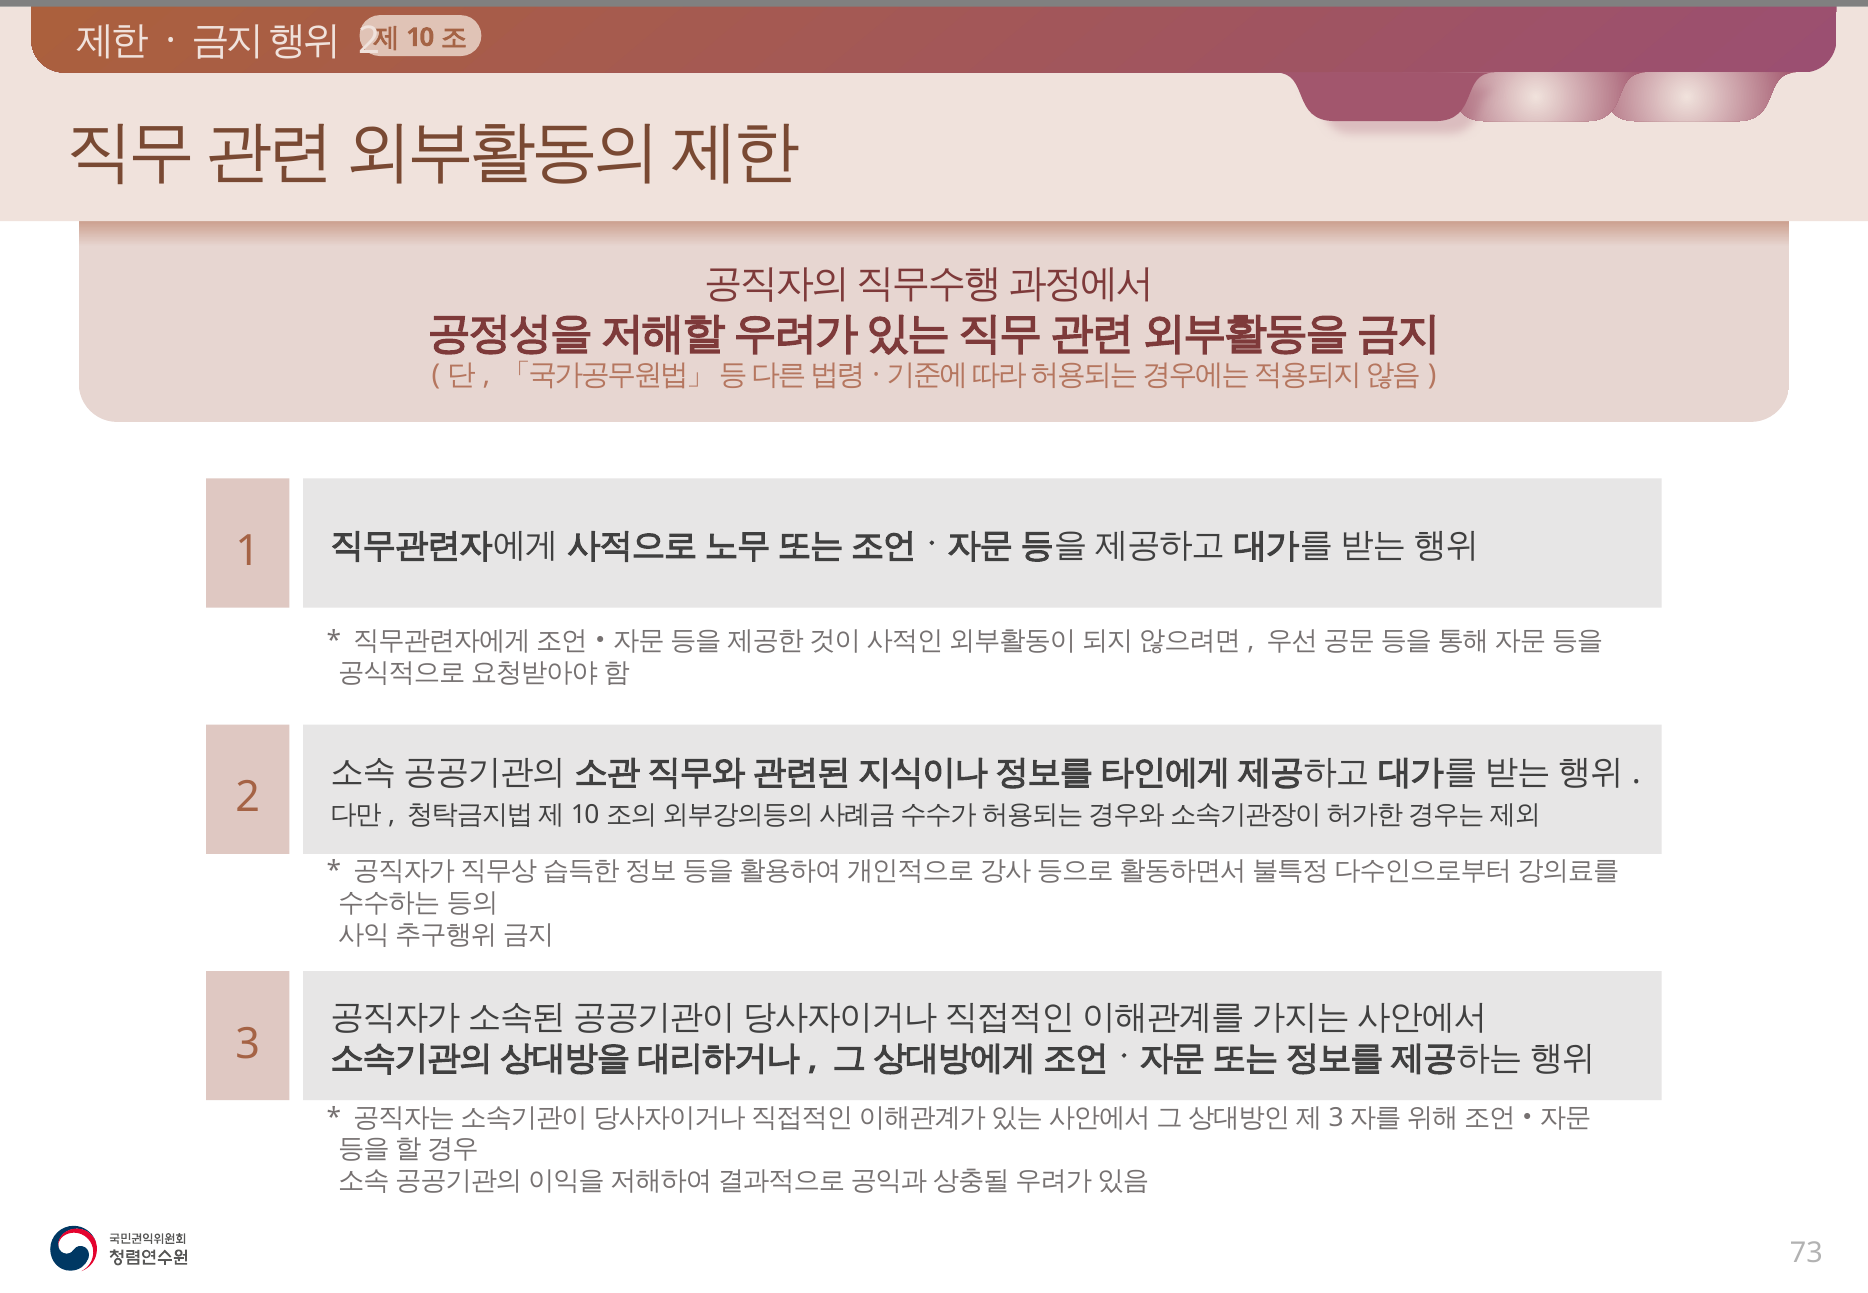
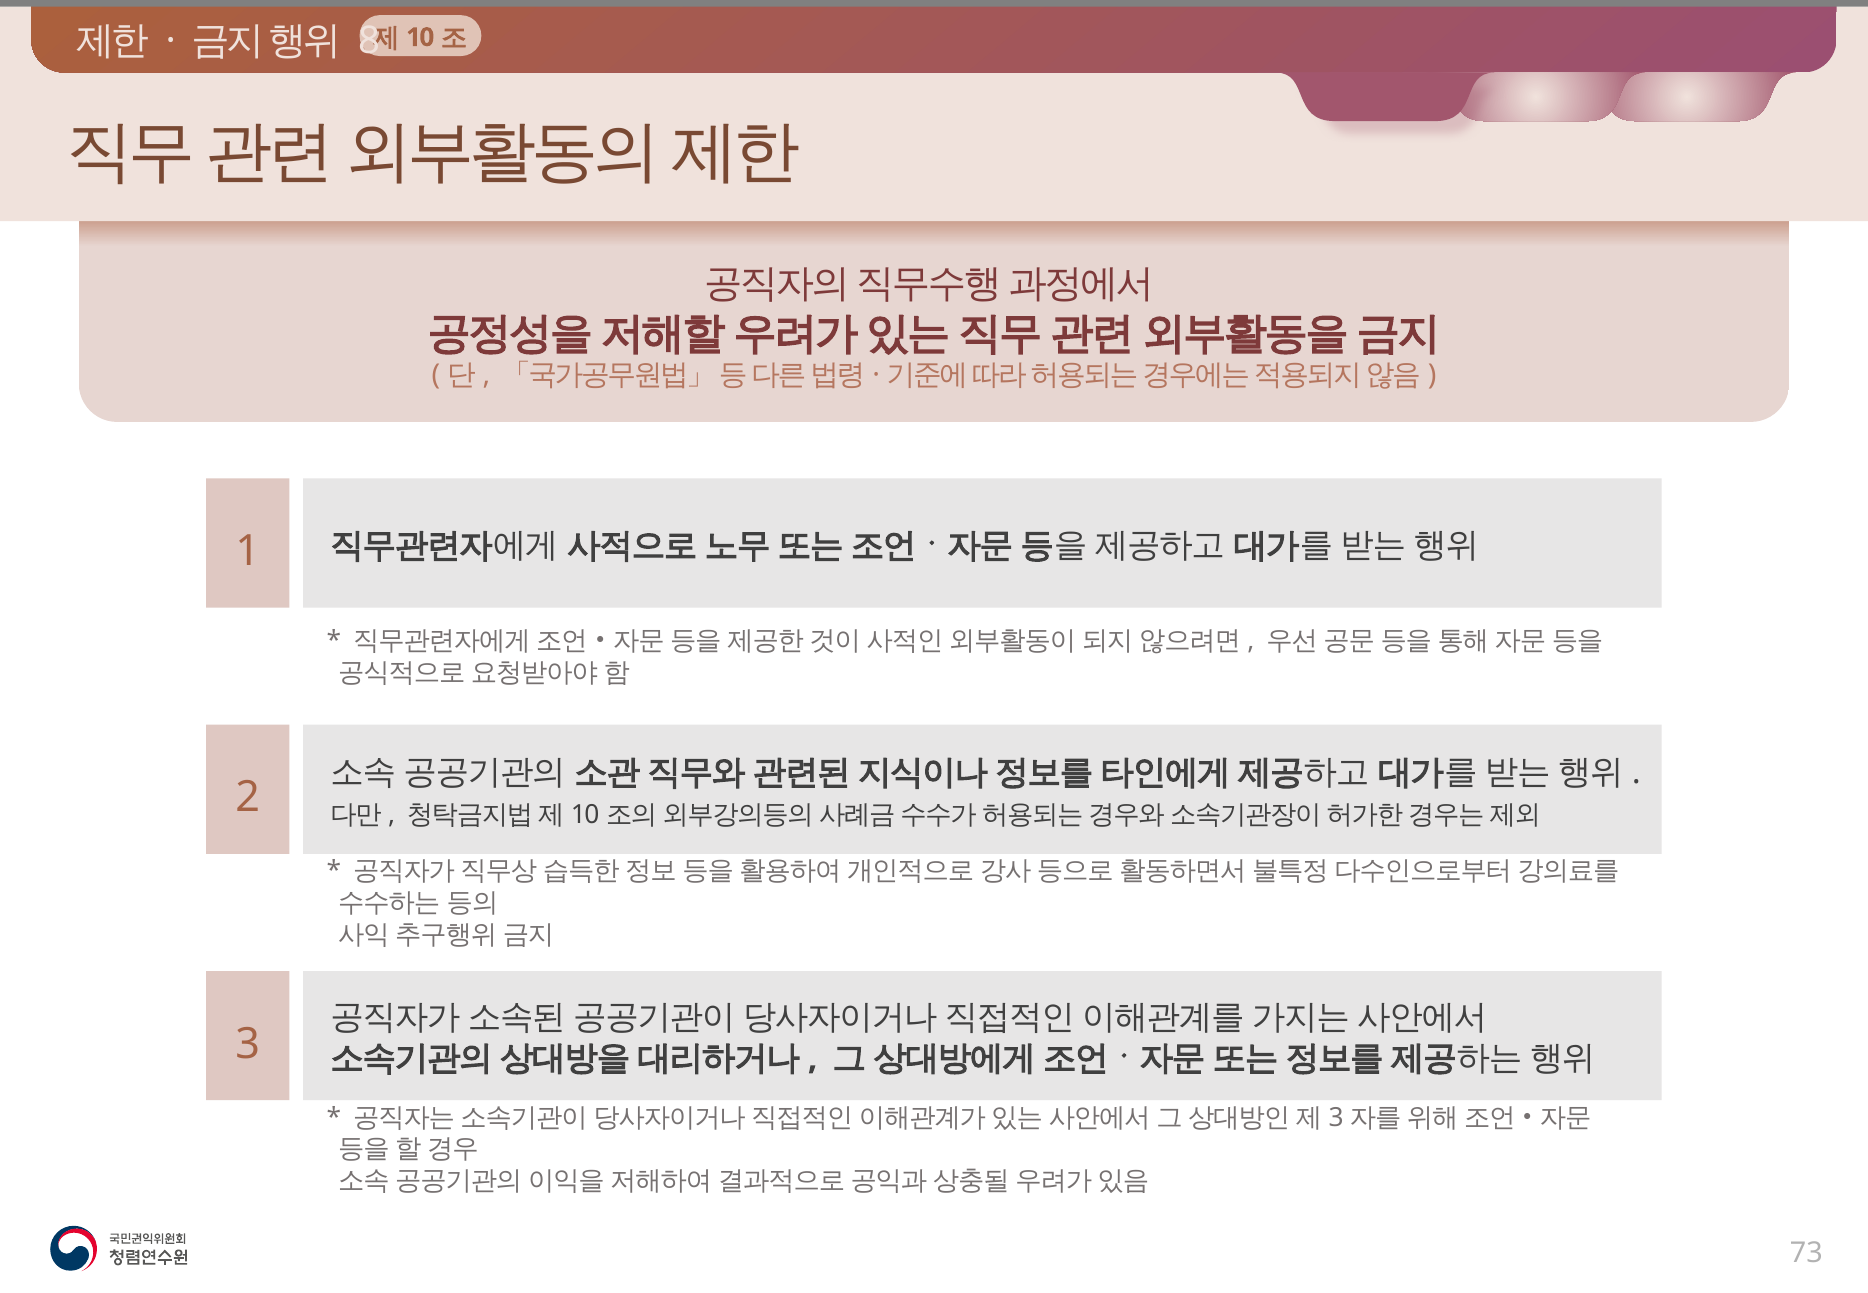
2 at (369, 40): 2 -> 8
